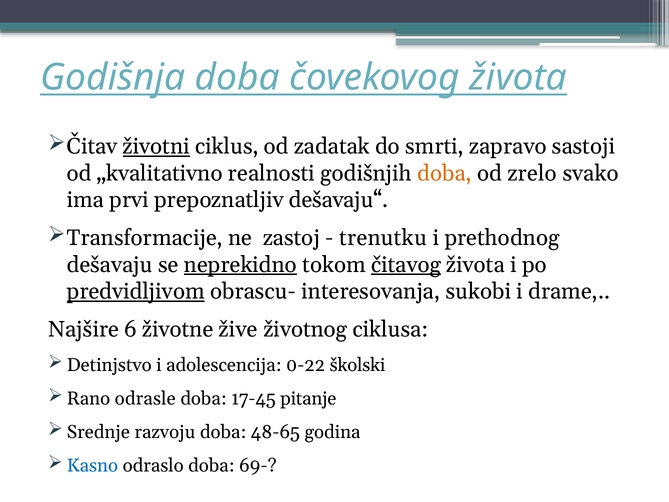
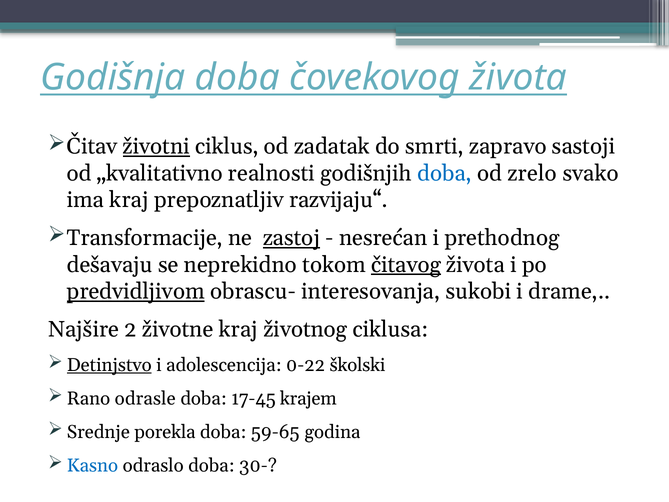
doba at (444, 173) colour: orange -> blue
ima prvi: prvi -> kraj
dešavaju“: dešavaju“ -> razvijaju“
zastoj underline: none -> present
trenutku: trenutku -> nesrećan
neprekidno underline: present -> none
6: 6 -> 2
životne žive: žive -> kraj
Detinjstvo underline: none -> present
pitanje: pitanje -> krajem
razvoju: razvoju -> porekla
48-65: 48-65 -> 59-65
69-: 69- -> 30-
